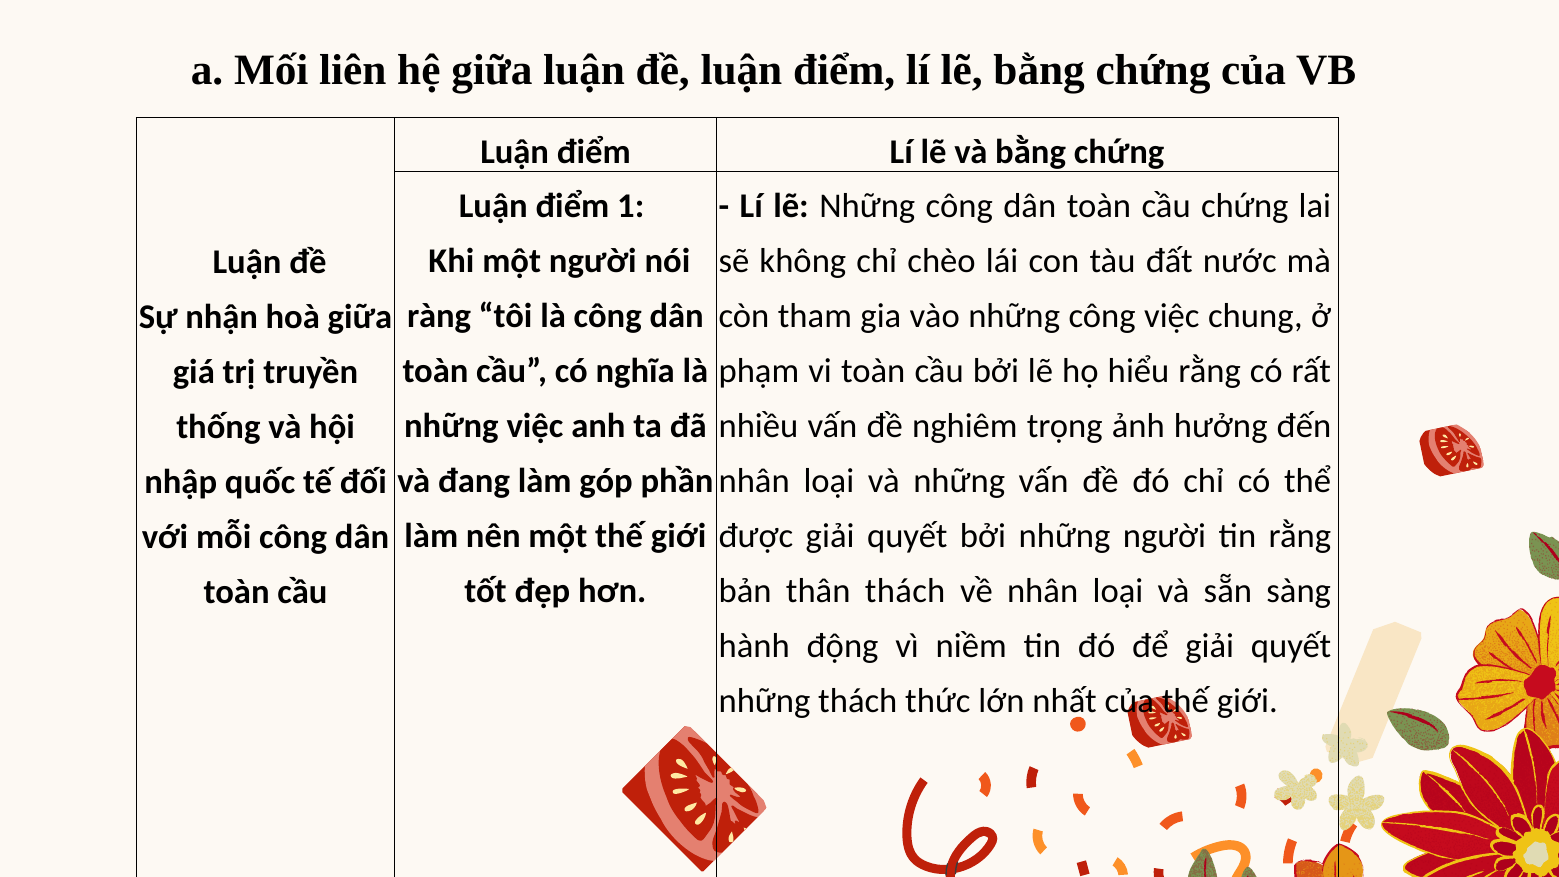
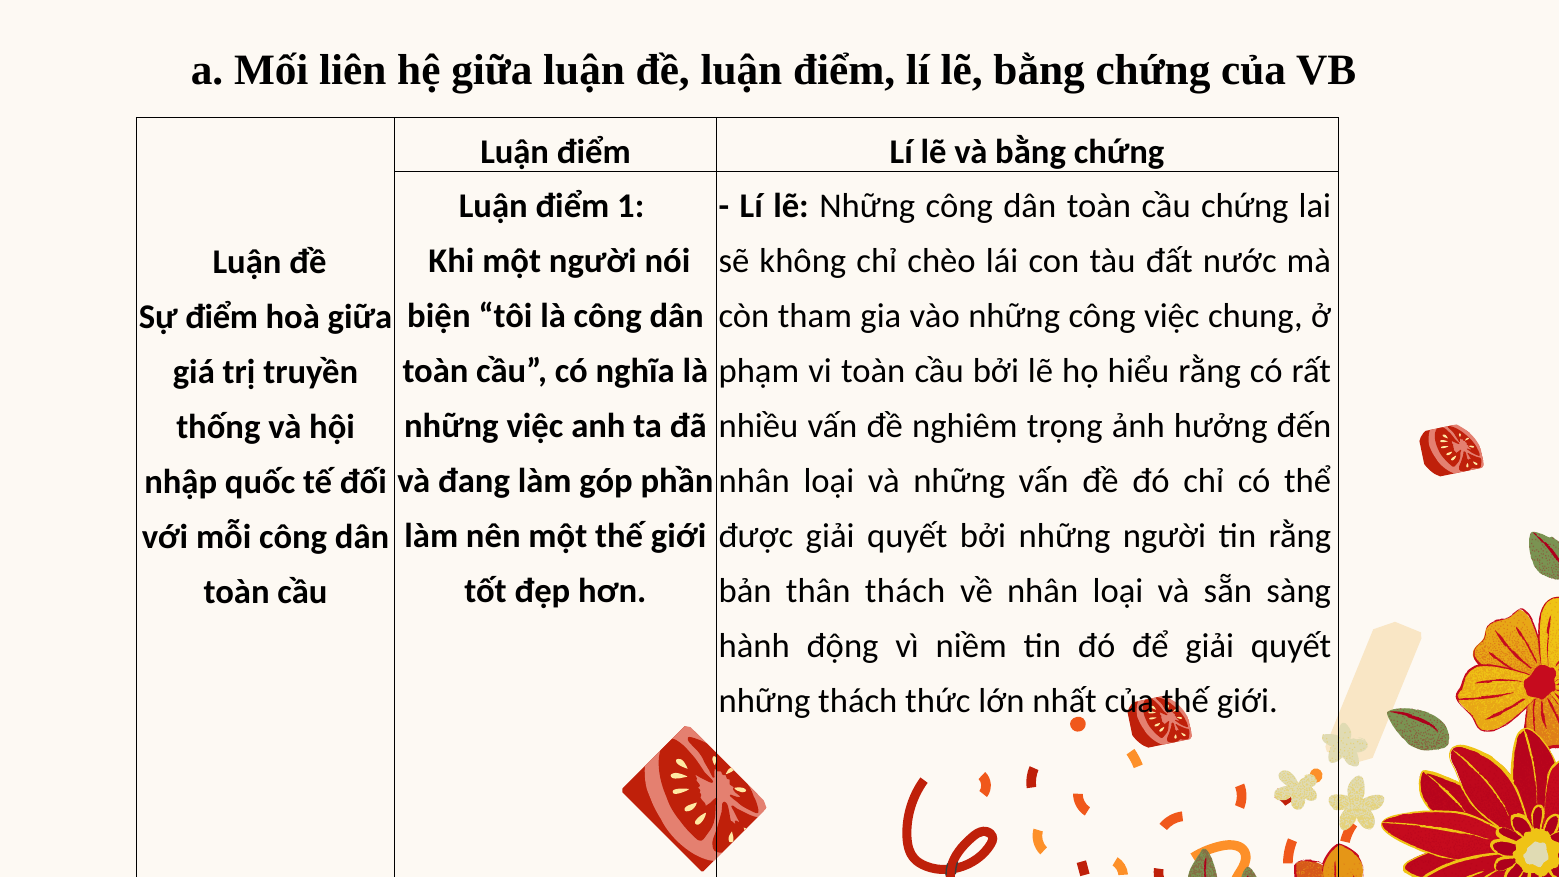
ràng: ràng -> biện
Sự nhận: nhận -> điểm
